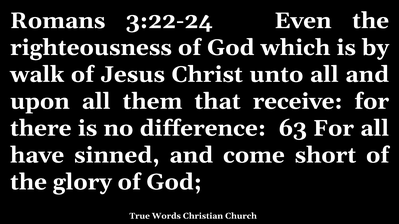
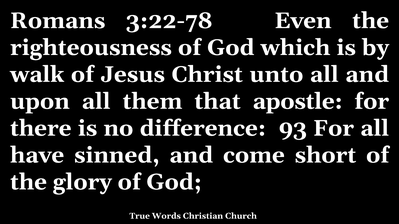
3:22-24: 3:22-24 -> 3:22-78
receive: receive -> apostle
63: 63 -> 93
